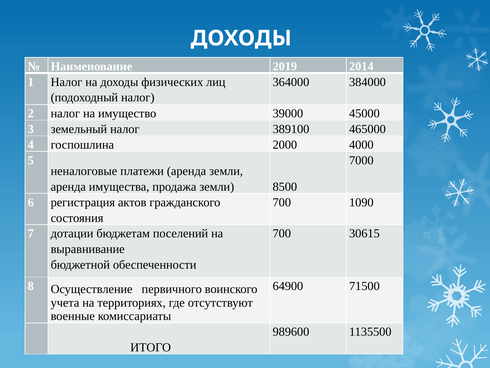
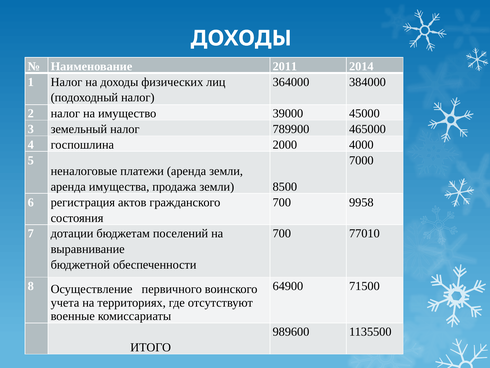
2019: 2019 -> 2011
389100: 389100 -> 789900
1090: 1090 -> 9958
30615: 30615 -> 77010
